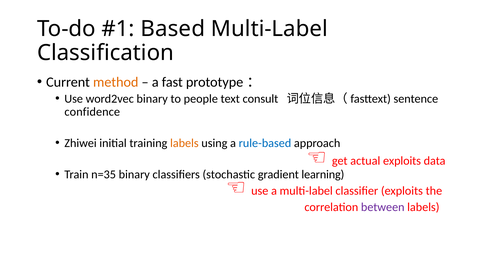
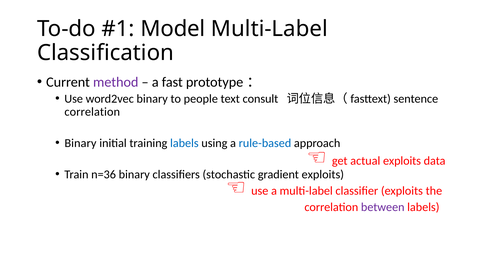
Based: Based -> Model
method colour: orange -> purple
confidence at (92, 112): confidence -> correlation
Zhiwei at (81, 143): Zhiwei -> Binary
labels at (184, 143) colour: orange -> blue
n=35: n=35 -> n=36
gradient learning: learning -> exploits
